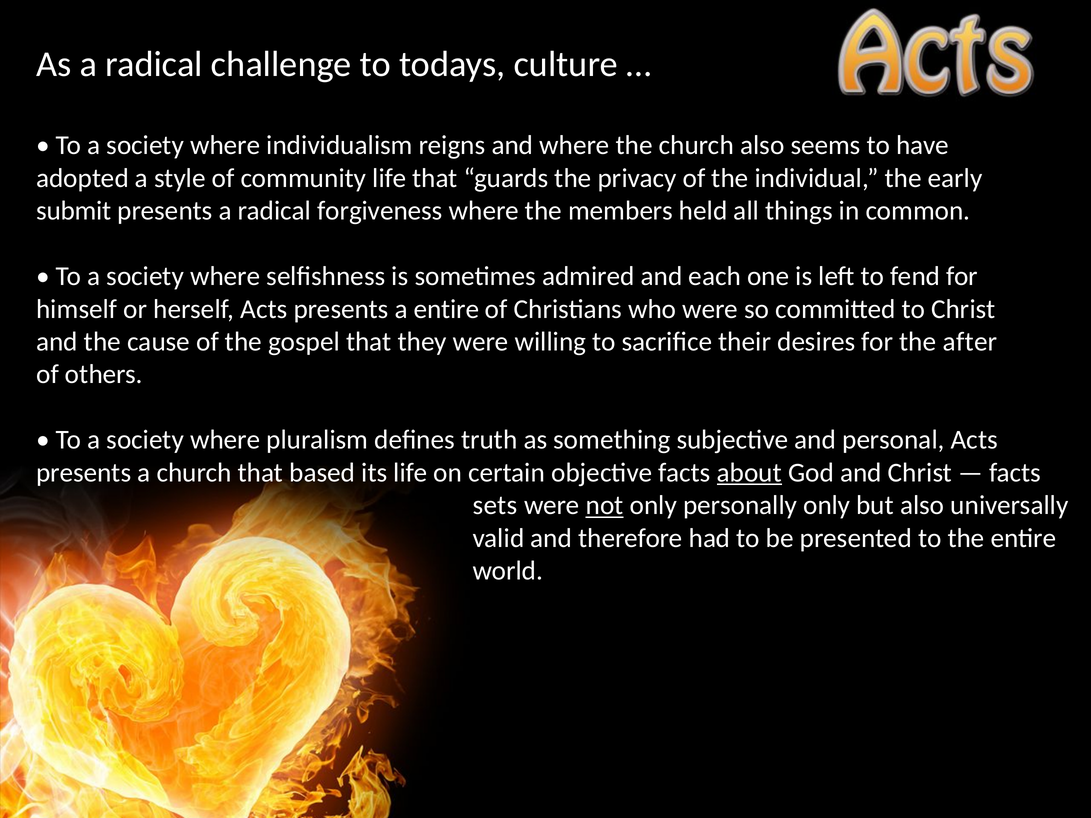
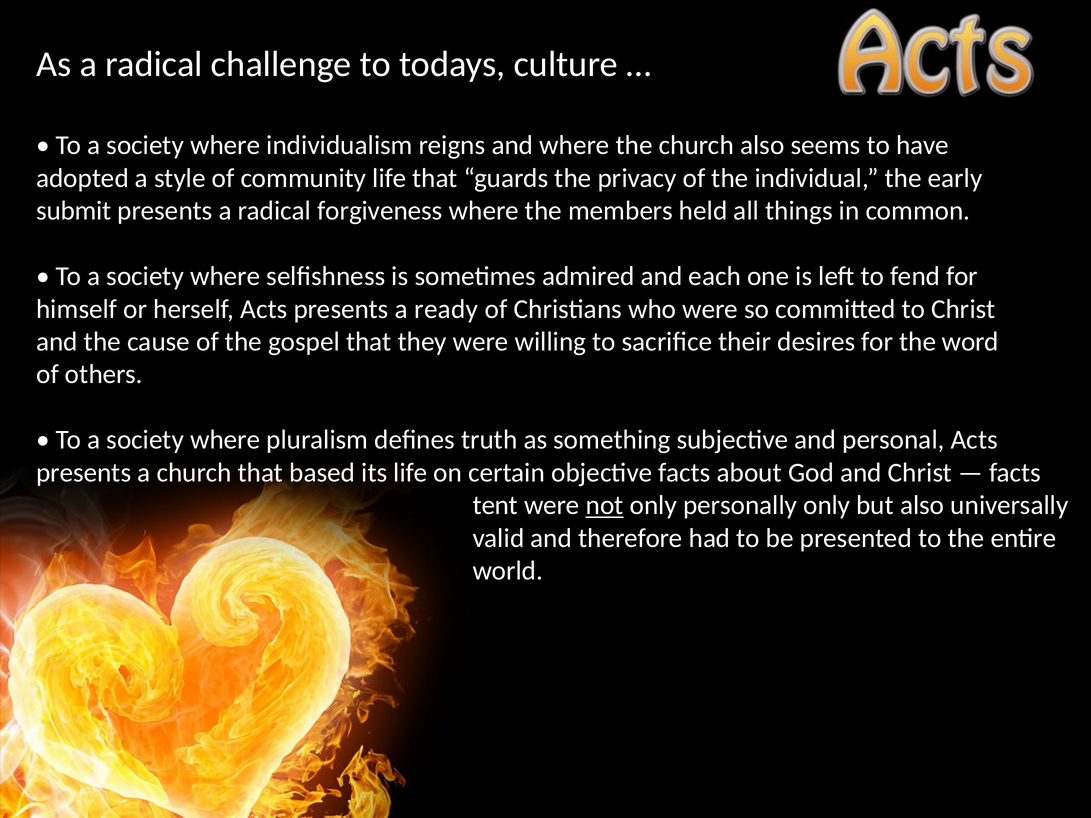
a entire: entire -> ready
after: after -> word
about underline: present -> none
sets: sets -> tent
